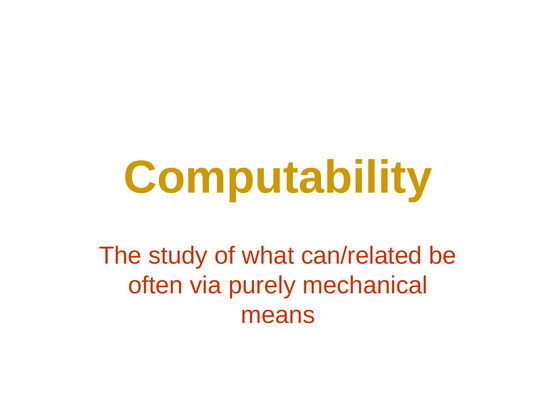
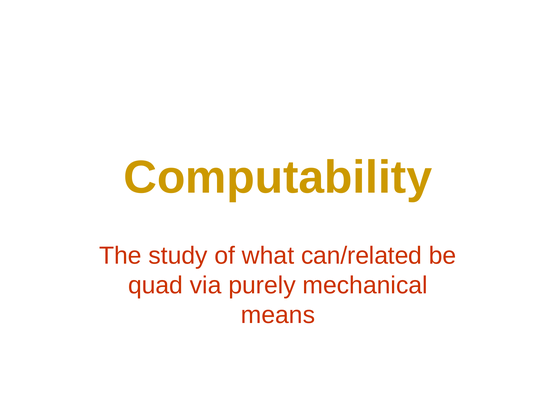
often: often -> quad
